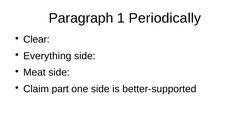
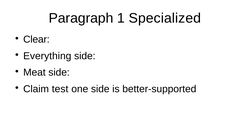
Periodically: Periodically -> Specialized
part: part -> test
